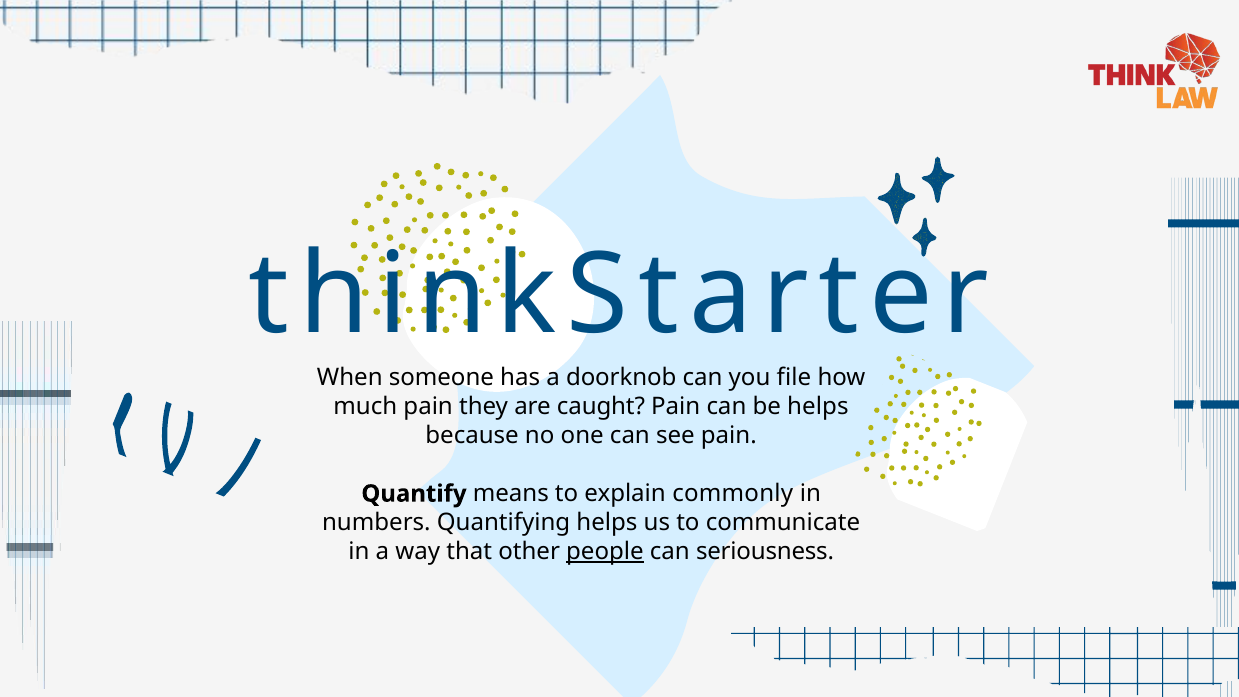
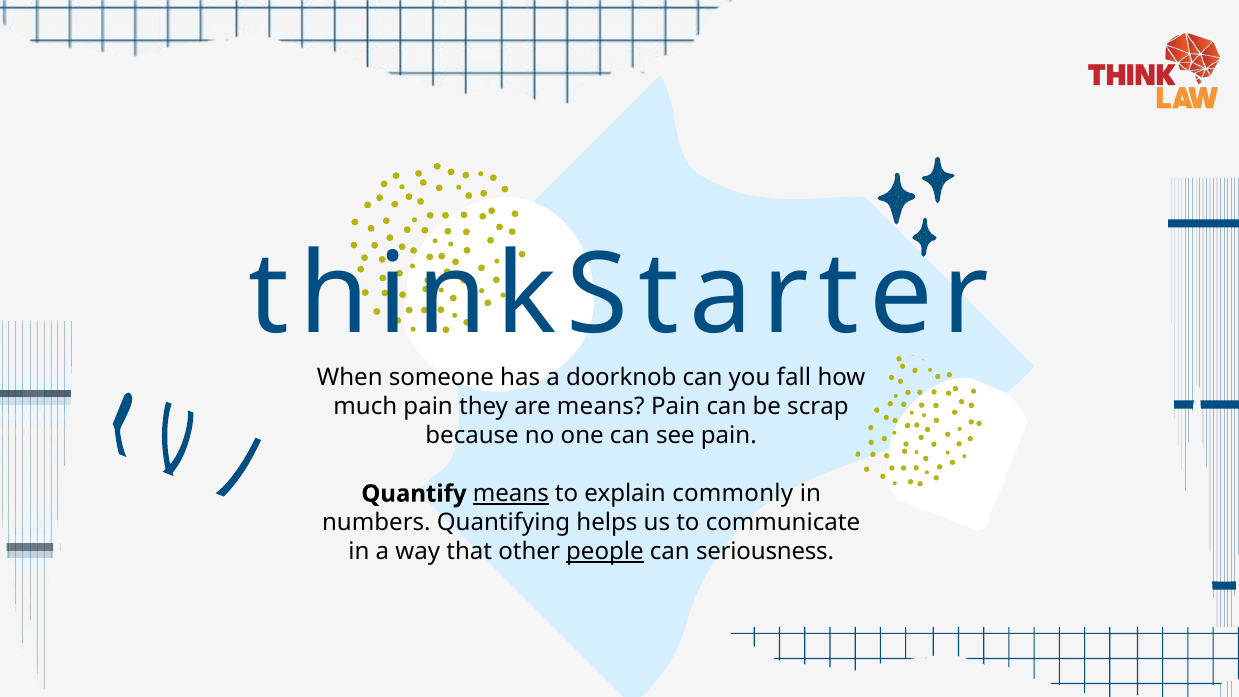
file: file -> fall
are caught: caught -> means
be helps: helps -> scrap
means at (511, 494) underline: none -> present
